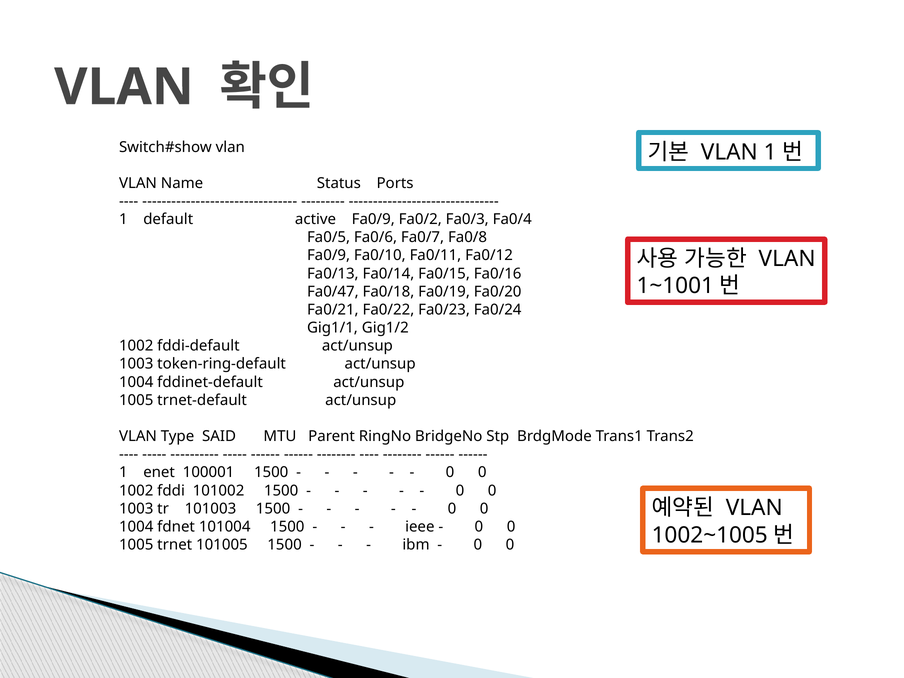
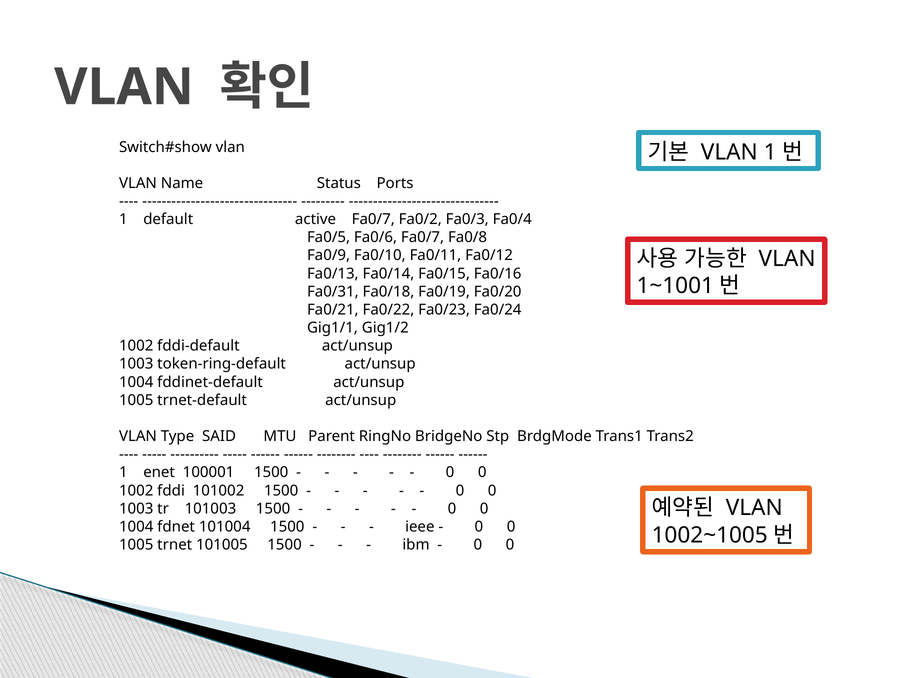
active Fa0/9: Fa0/9 -> Fa0/7
Fa0/47: Fa0/47 -> Fa0/31
